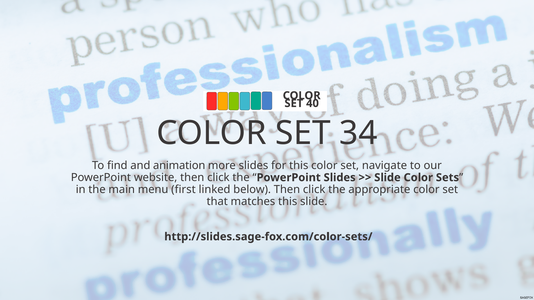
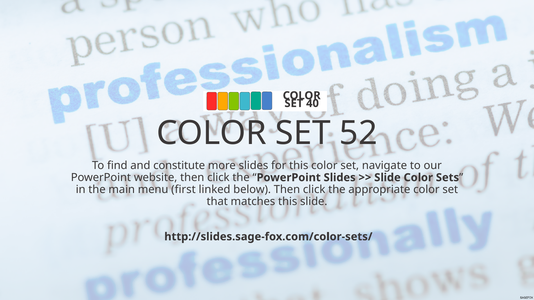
34: 34 -> 52
animation: animation -> constitute
